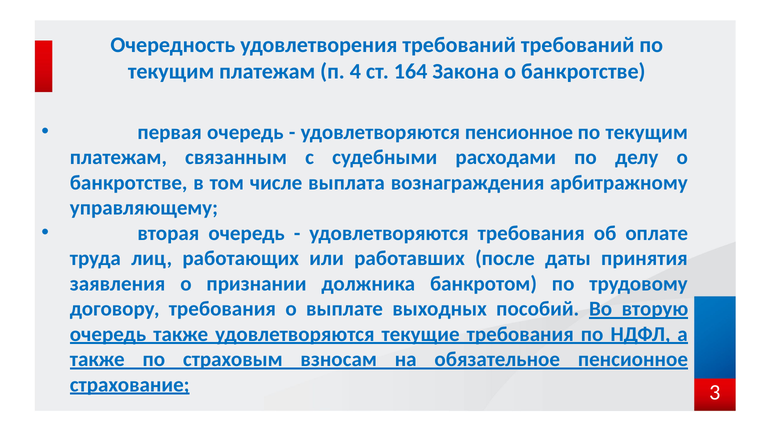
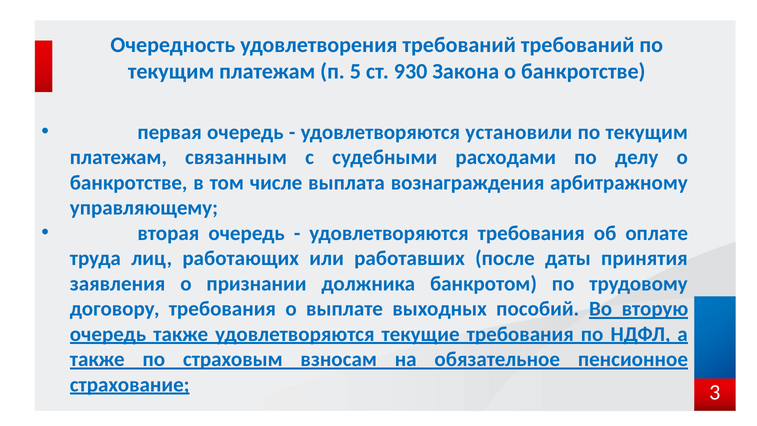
4: 4 -> 5
164: 164 -> 930
удовлетворяются пенсионное: пенсионное -> установили
